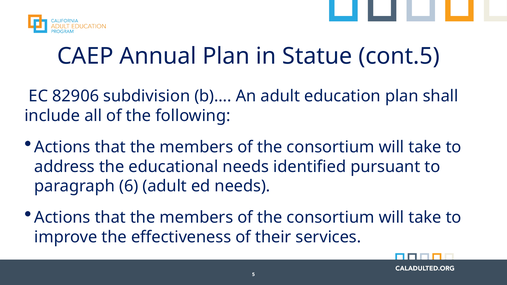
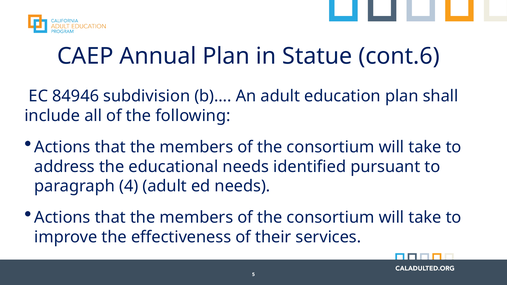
cont.5: cont.5 -> cont.6
82906: 82906 -> 84946
6: 6 -> 4
